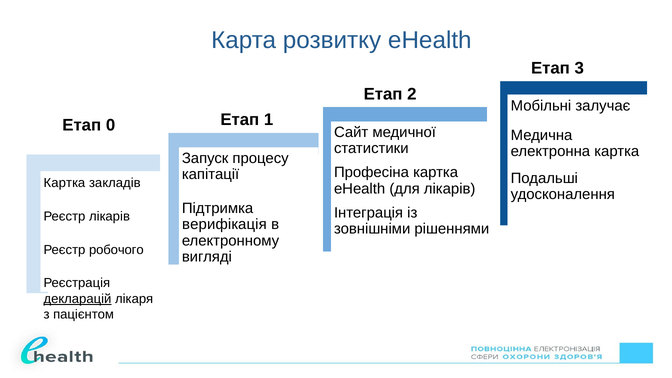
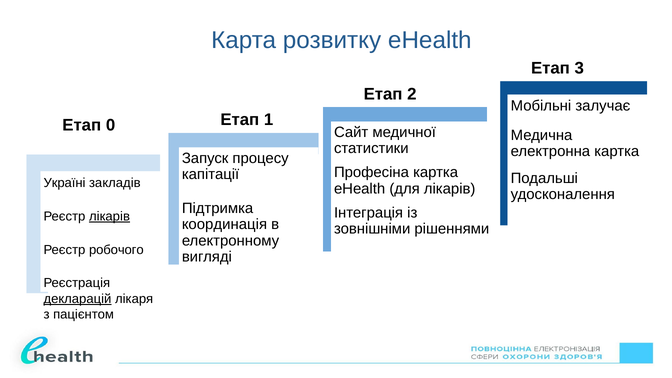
Картка at (64, 183): Картка -> Україні
лікарів at (110, 216) underline: none -> present
верифікація: верифікація -> координація
